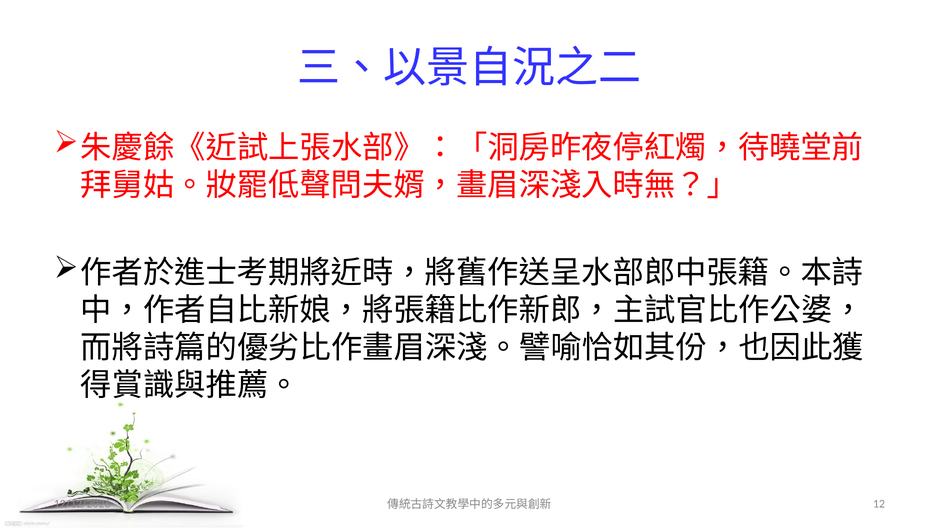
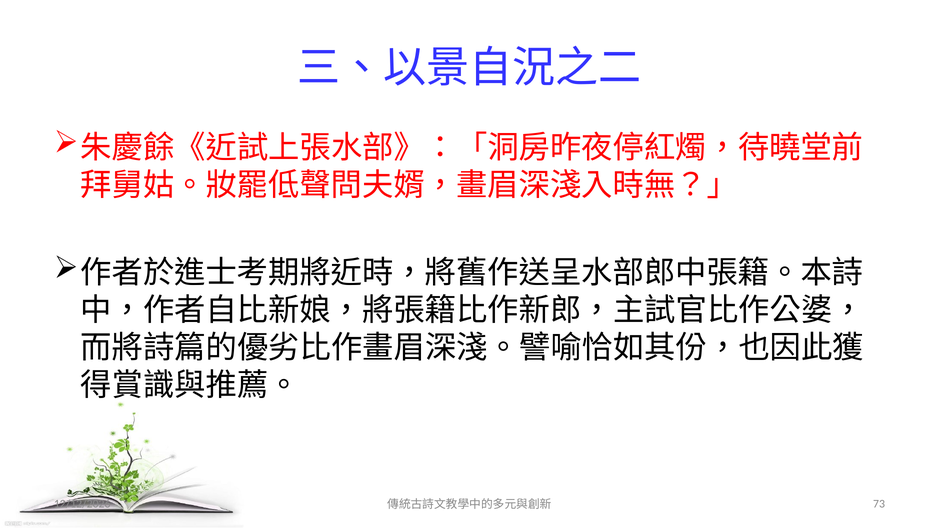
12: 12 -> 73
